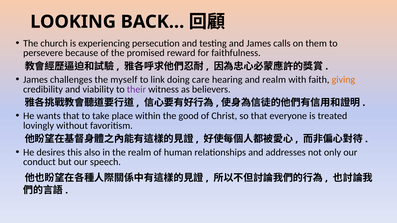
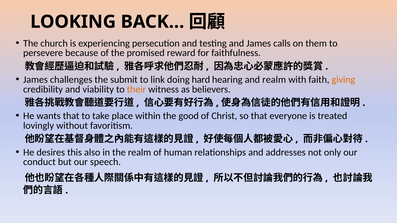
myself: myself -> submit
care: care -> hard
their colour: purple -> orange
